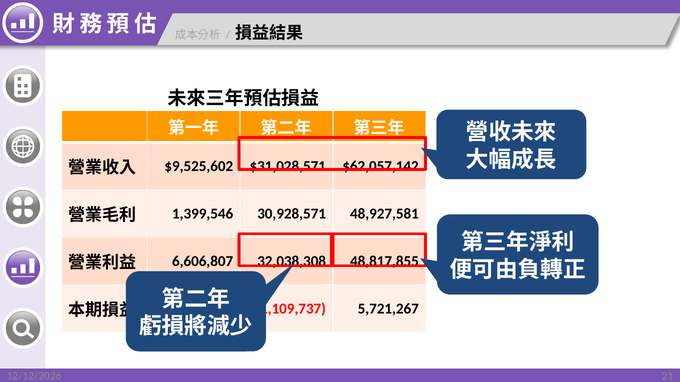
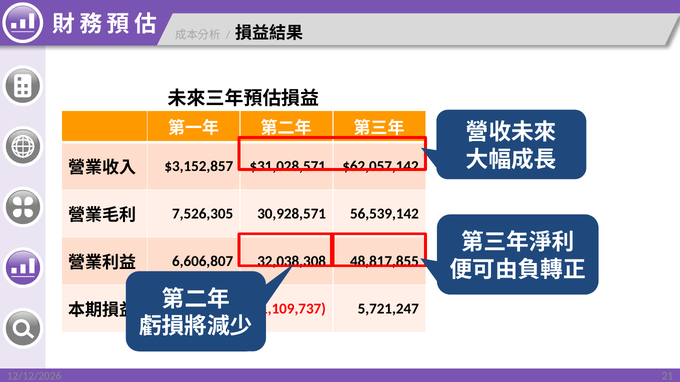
$9,525,602: $9,525,602 -> $3,152,857
1,399,546: 1,399,546 -> 7,526,305
48,927,581: 48,927,581 -> 56,539,142
5,721,267: 5,721,267 -> 5,721,247
